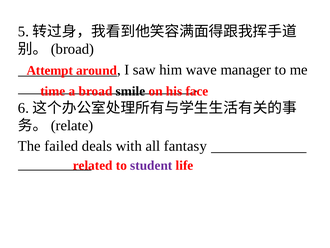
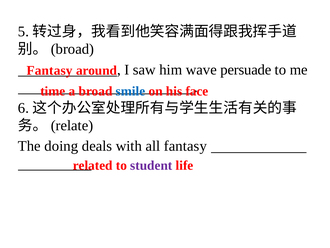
manager: manager -> persuade
Attempt at (50, 70): Attempt -> Fantasy
smile colour: black -> blue
failed: failed -> doing
